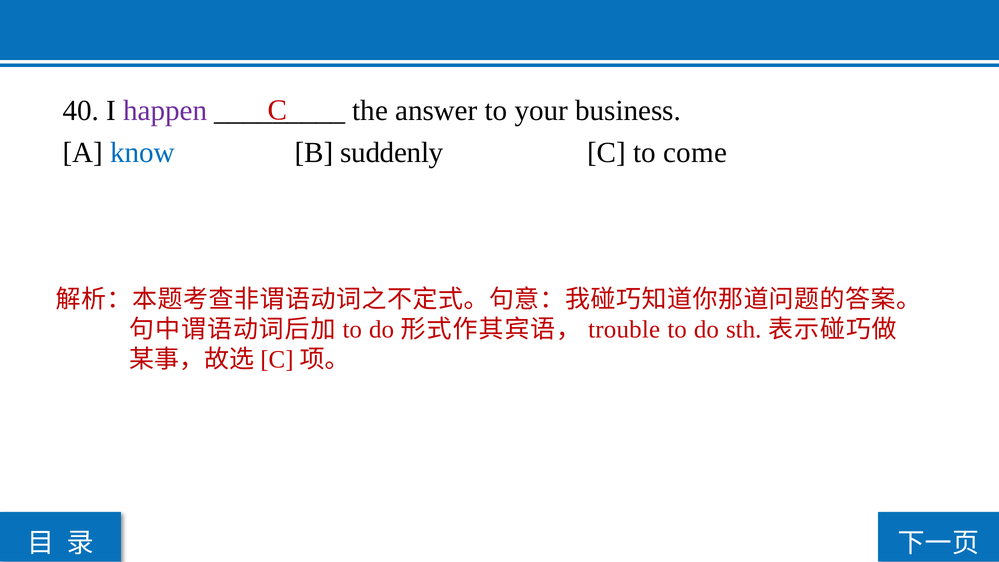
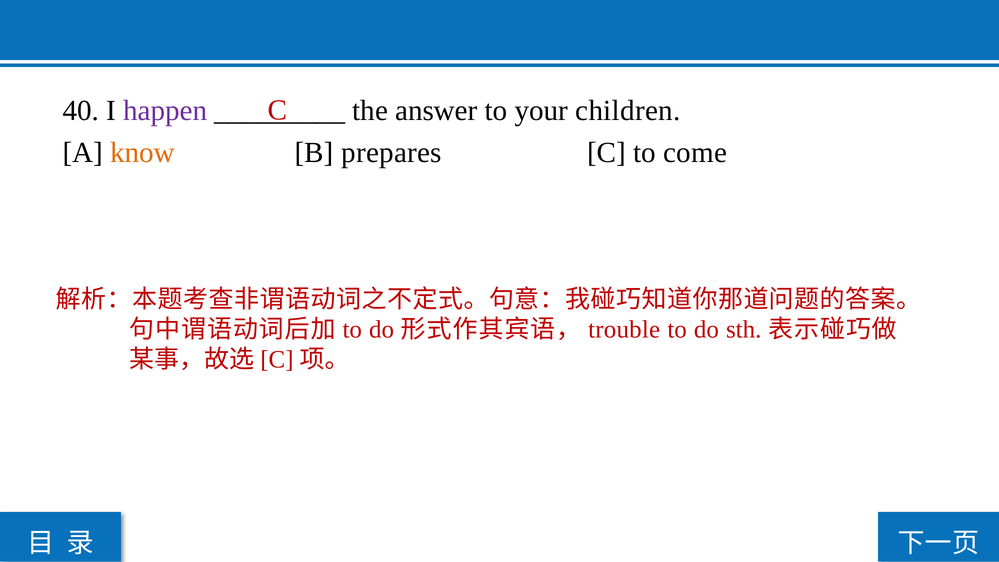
business: business -> children
know colour: blue -> orange
suddenly: suddenly -> prepares
